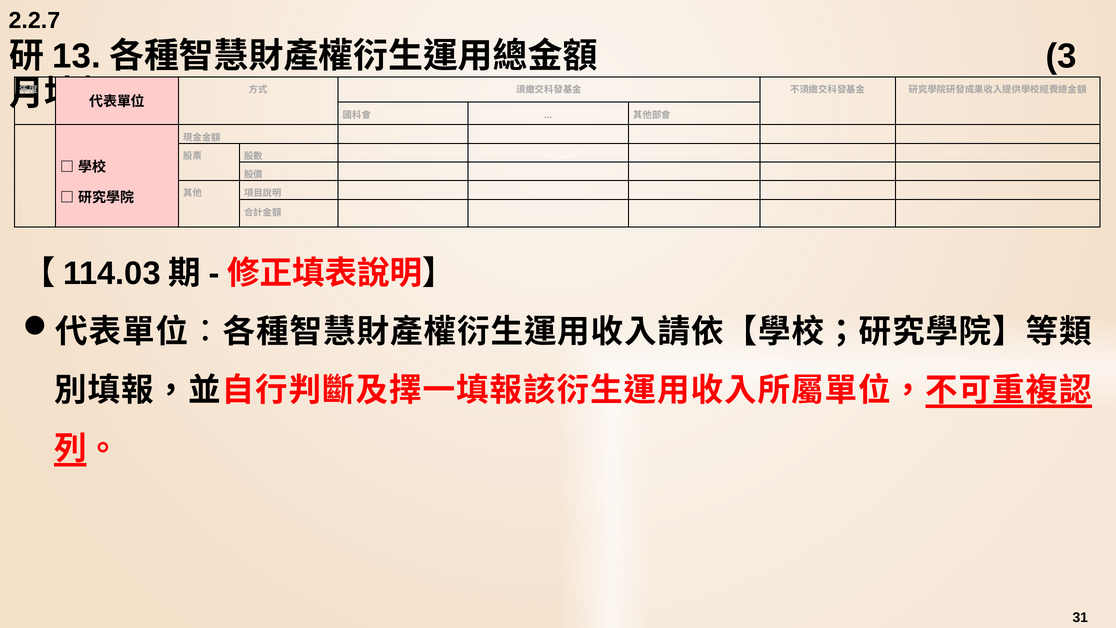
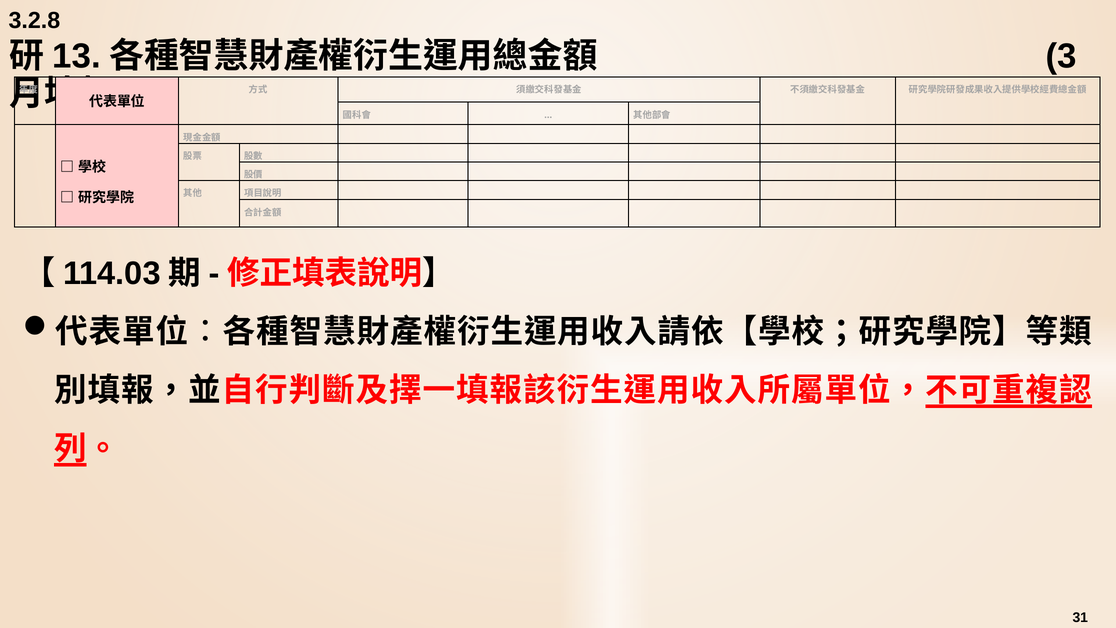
2.2.7: 2.2.7 -> 3.2.8
